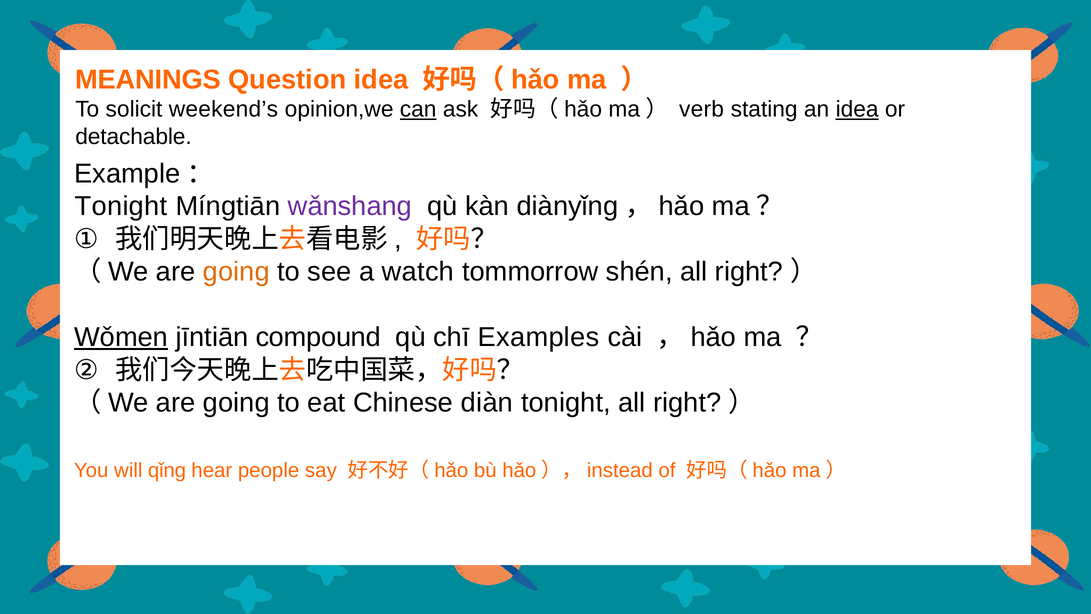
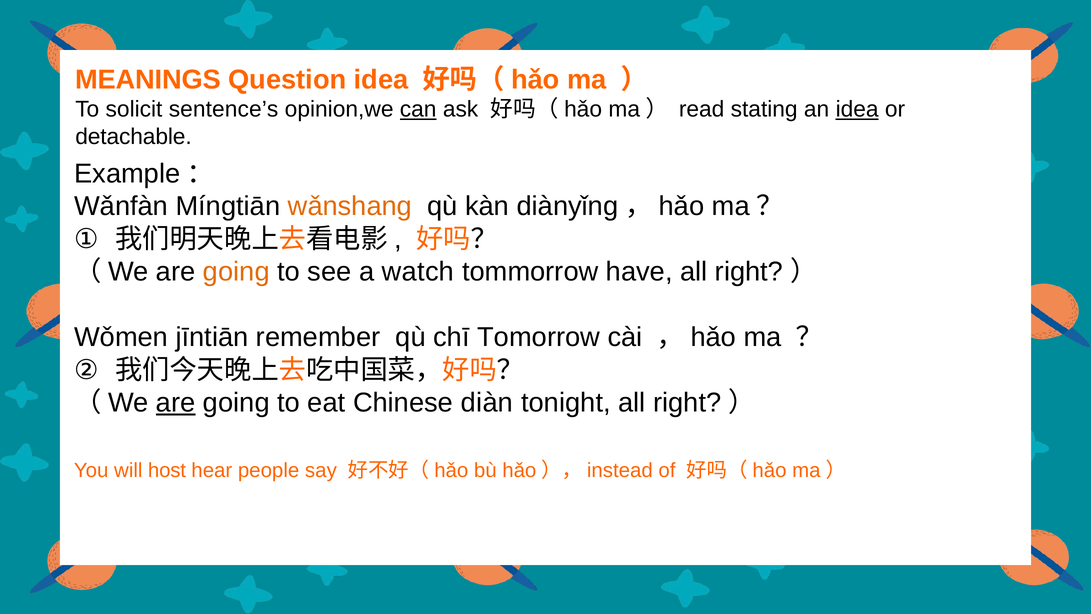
weekend’s: weekend’s -> sentence’s
verb: verb -> read
Tonight at (121, 206): Tonight -> Wǎnfàn
wǎnshang colour: purple -> orange
shén: shén -> have
Wǒmen underline: present -> none
compound: compound -> remember
Examples: Examples -> Tomorrow
are at (176, 403) underline: none -> present
qǐng: qǐng -> host
